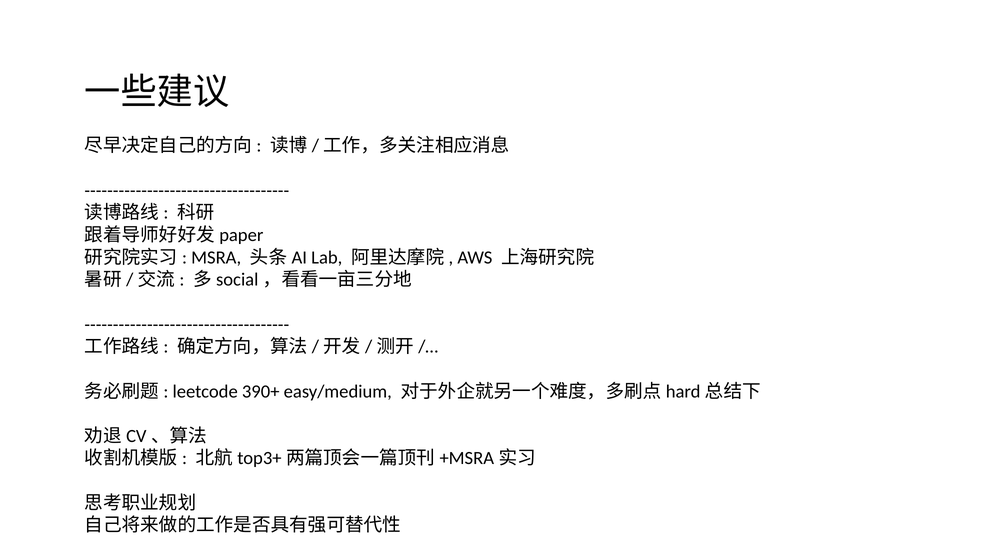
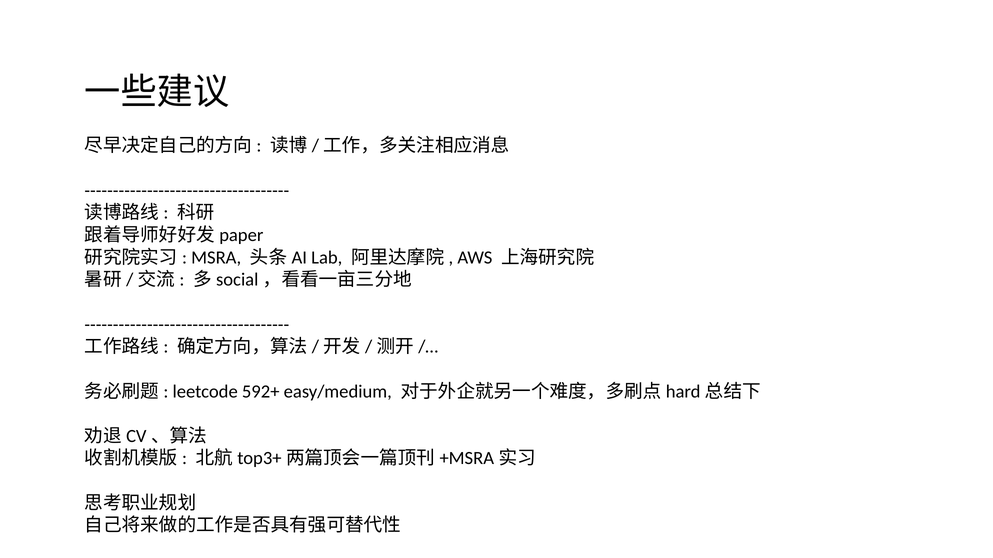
390+: 390+ -> 592+
